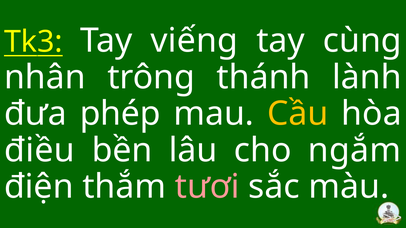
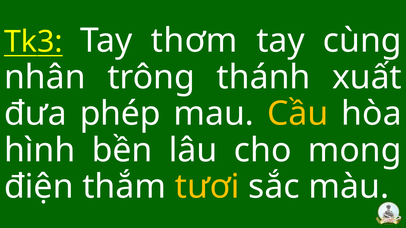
viếng: viếng -> thơm
lành: lành -> xuất
điều: điều -> hình
ngắm: ngắm -> mong
tươi colour: pink -> yellow
